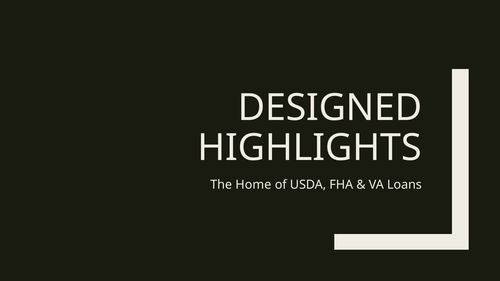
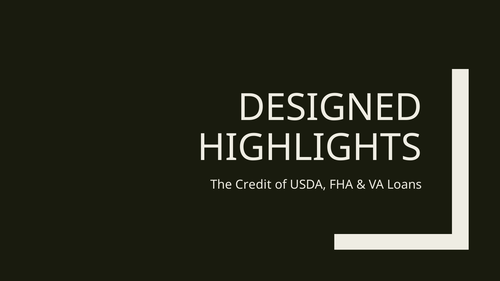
Home: Home -> Credit
